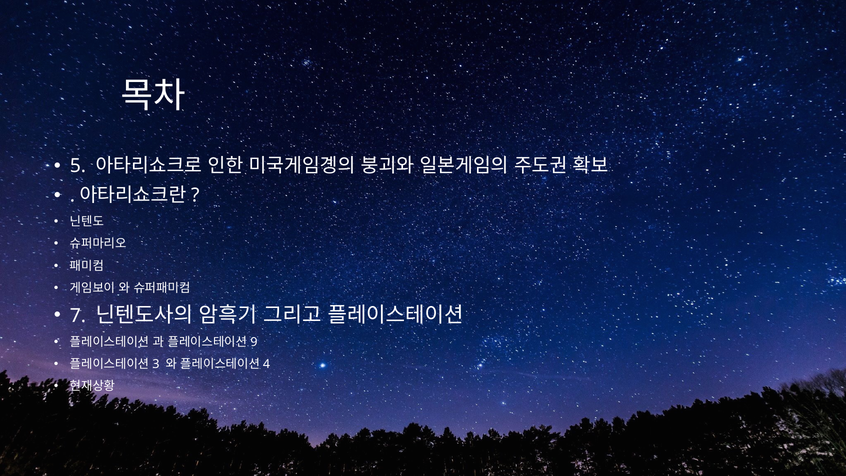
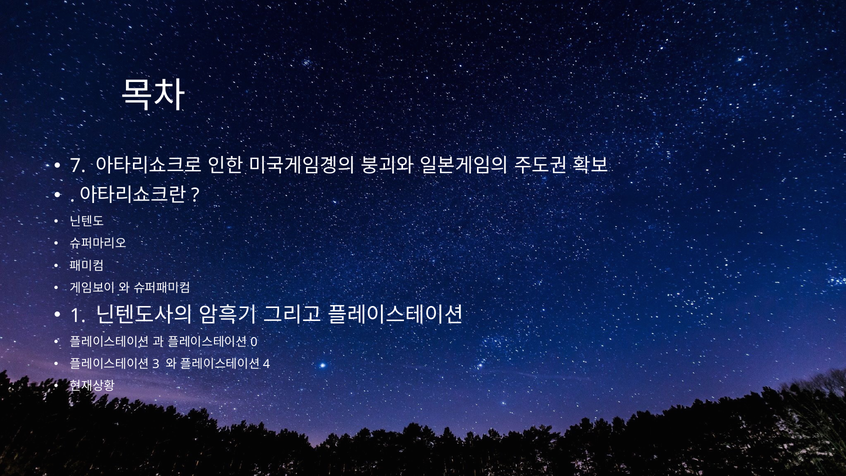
5: 5 -> 7
7: 7 -> 1
9: 9 -> 0
